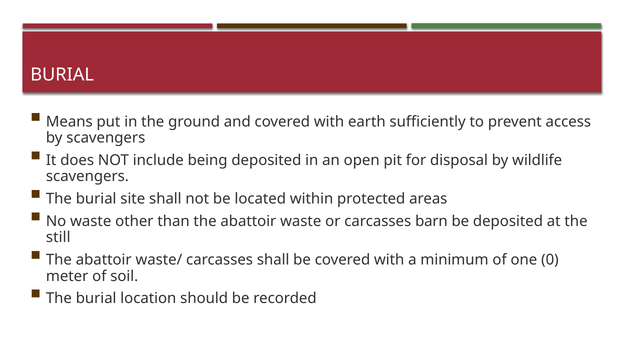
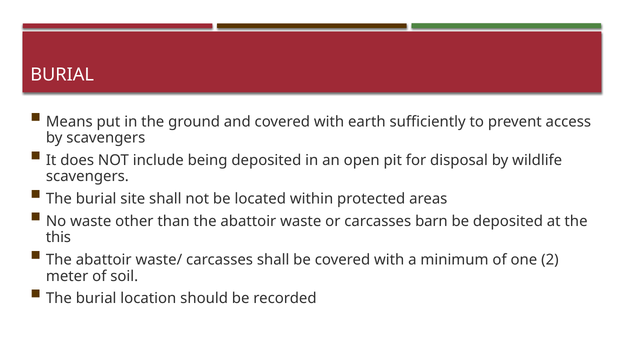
still: still -> this
0: 0 -> 2
